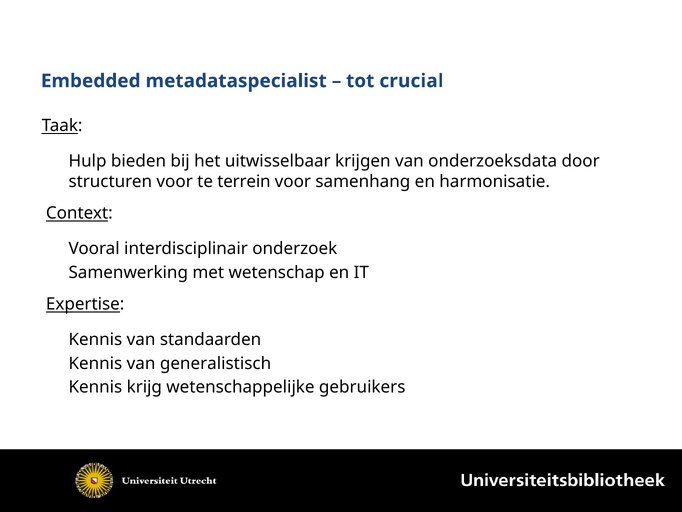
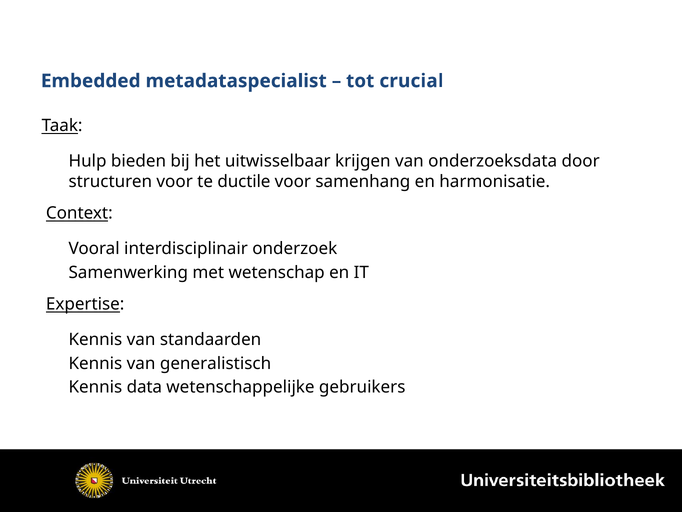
terrein: terrein -> ductile
krijg: krijg -> data
